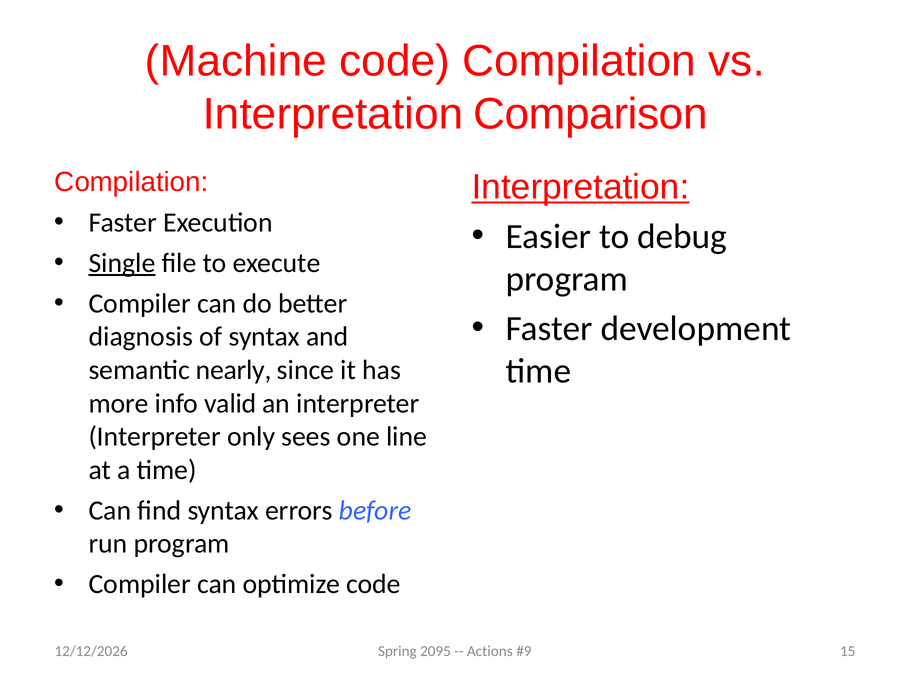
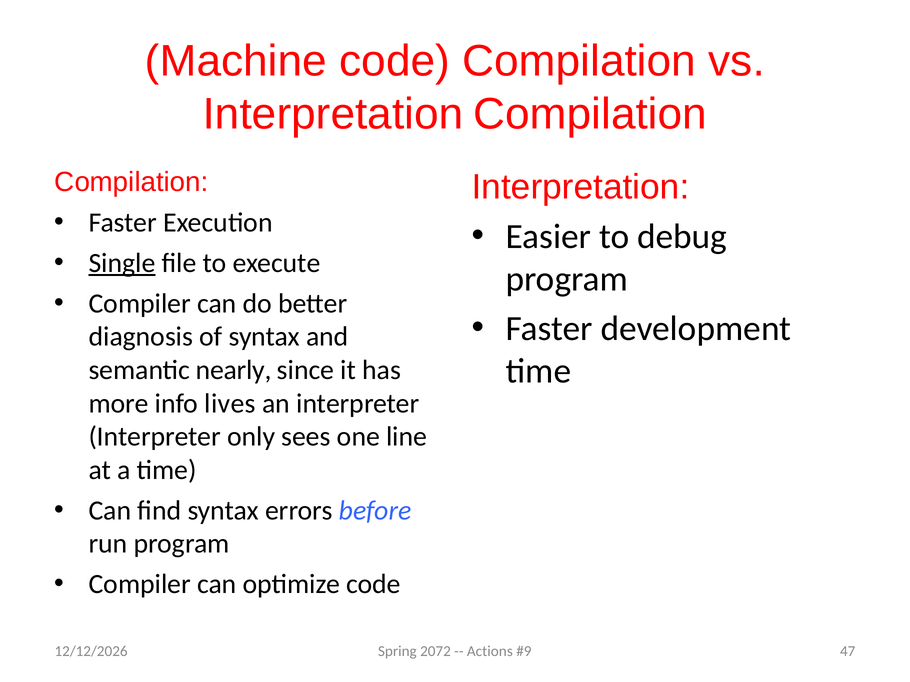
Interpretation Comparison: Comparison -> Compilation
Interpretation at (581, 187) underline: present -> none
valid: valid -> lives
2095: 2095 -> 2072
15: 15 -> 47
